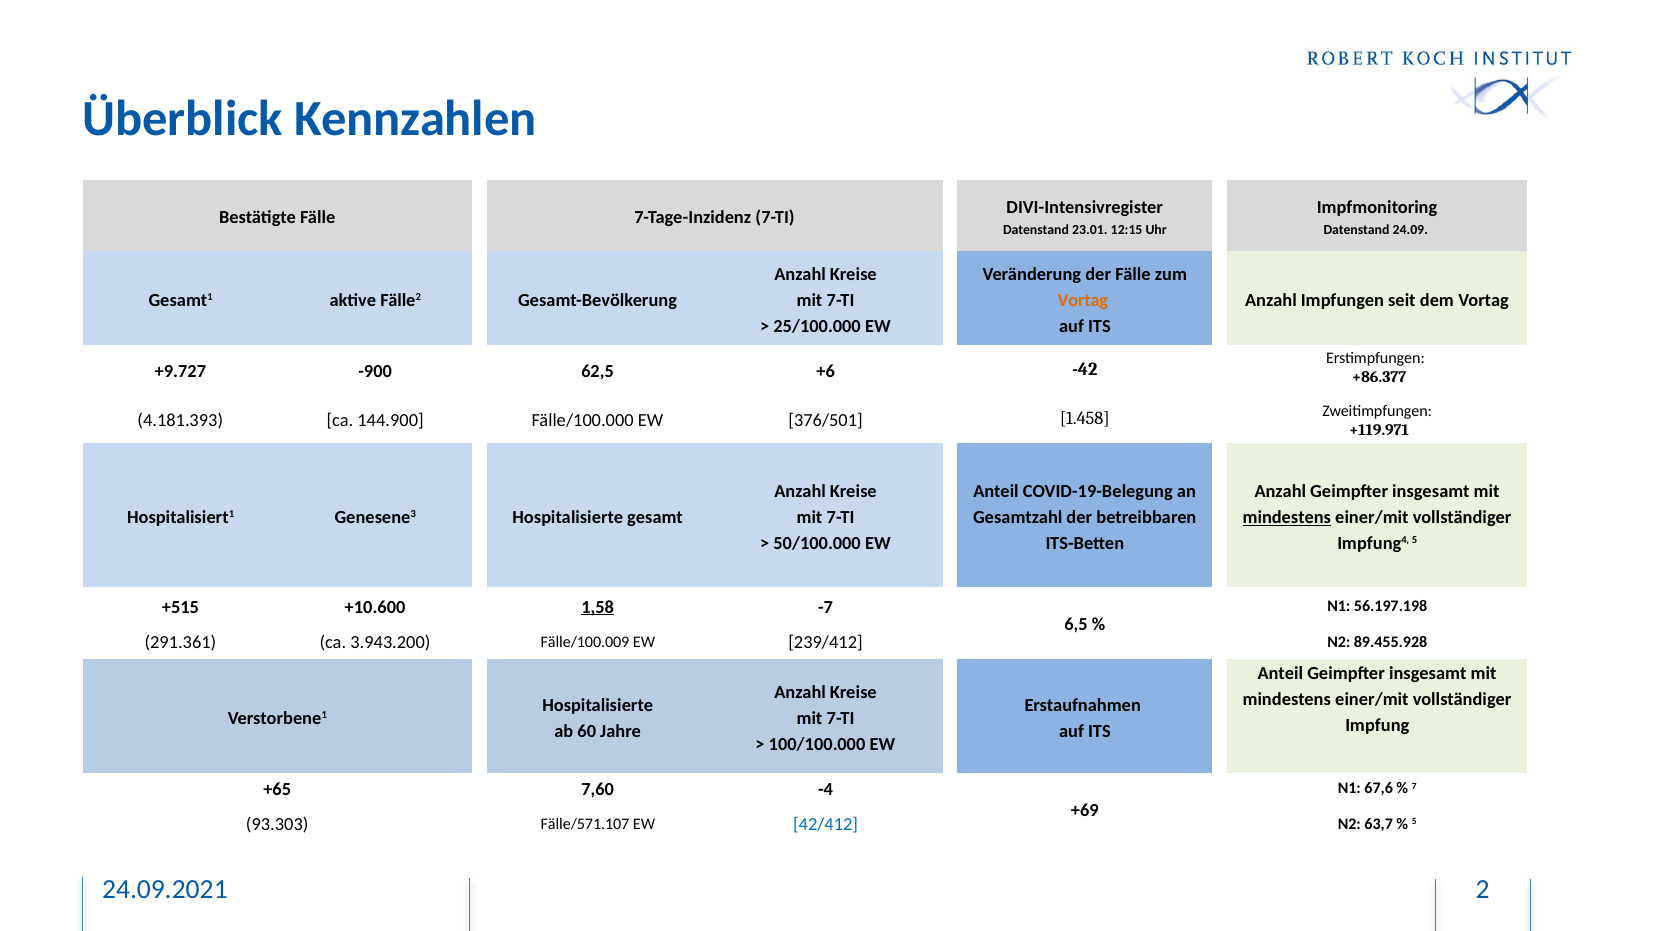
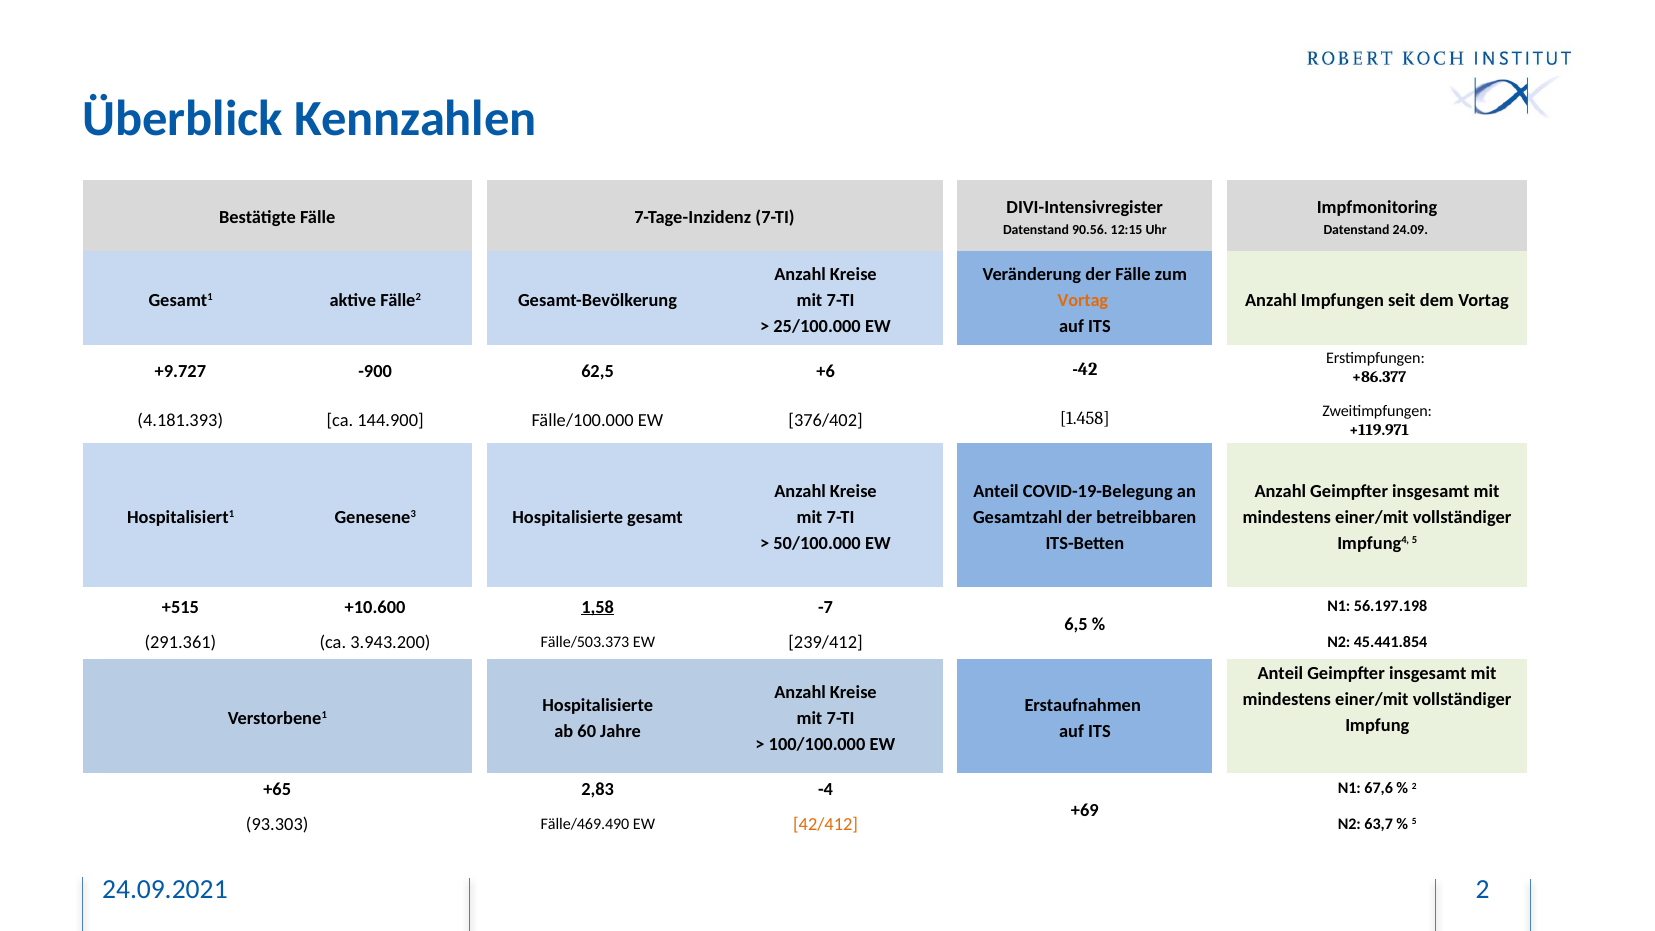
23.01: 23.01 -> 90.56
376/501: 376/501 -> 376/402
mindestens at (1287, 517) underline: present -> none
Fälle/100.009: Fälle/100.009 -> Fälle/503.373
89.455.928: 89.455.928 -> 45.441.854
7,60: 7,60 -> 2,83
7 at (1414, 786): 7 -> 2
Fälle/571.107: Fälle/571.107 -> Fälle/469.490
42/412 colour: blue -> orange
